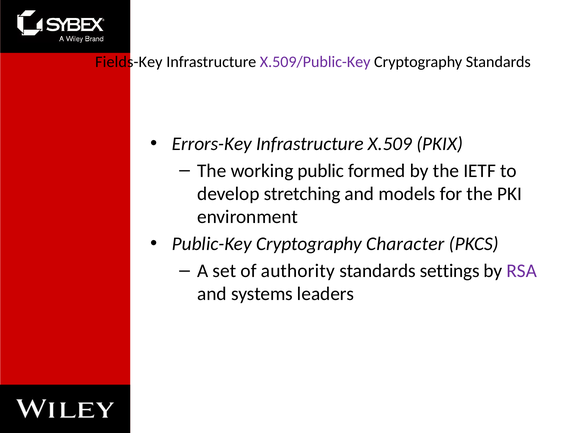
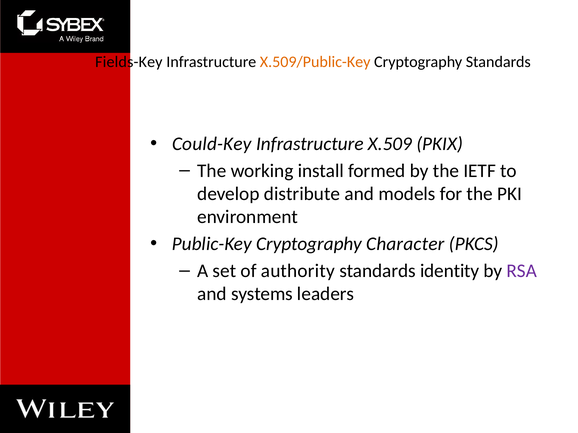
X.509/Public-Key colour: purple -> orange
Errors-Key: Errors-Key -> Could-Key
public: public -> install
stretching: stretching -> distribute
settings: settings -> identity
